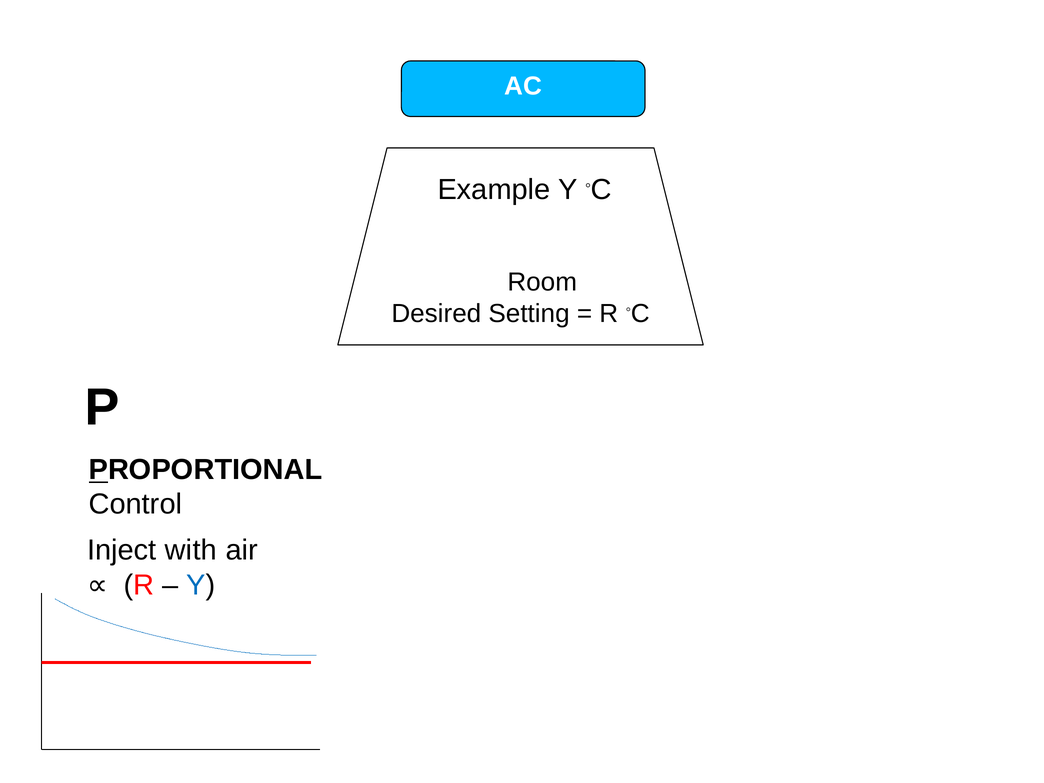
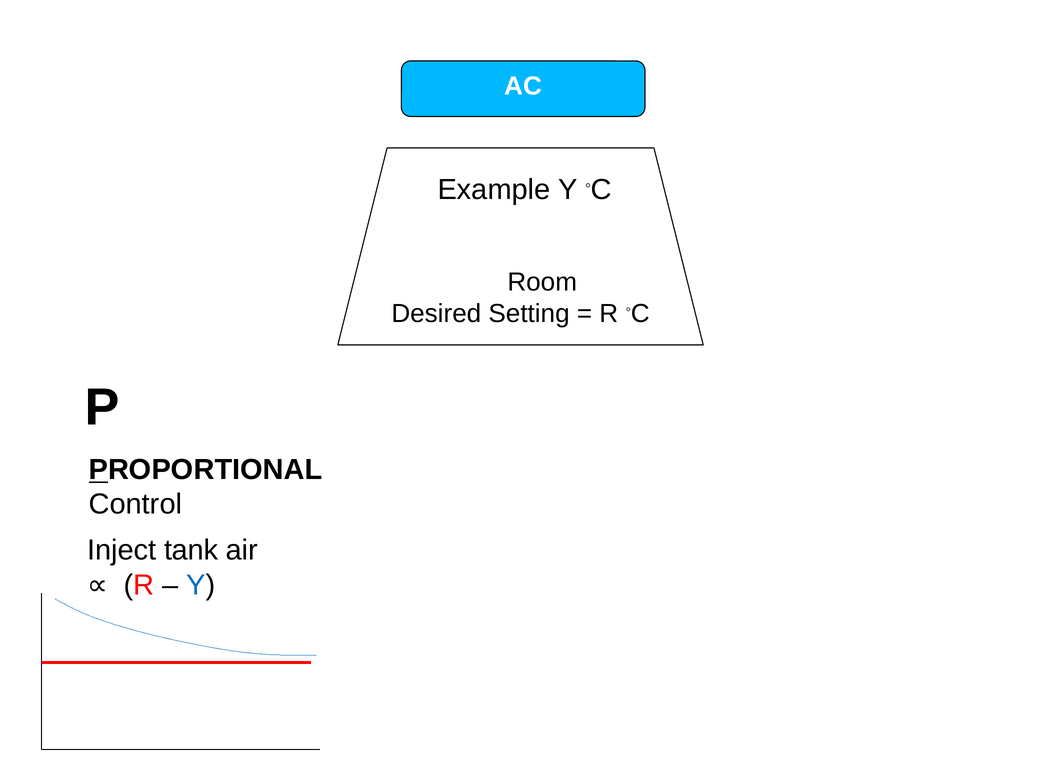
with: with -> tank
